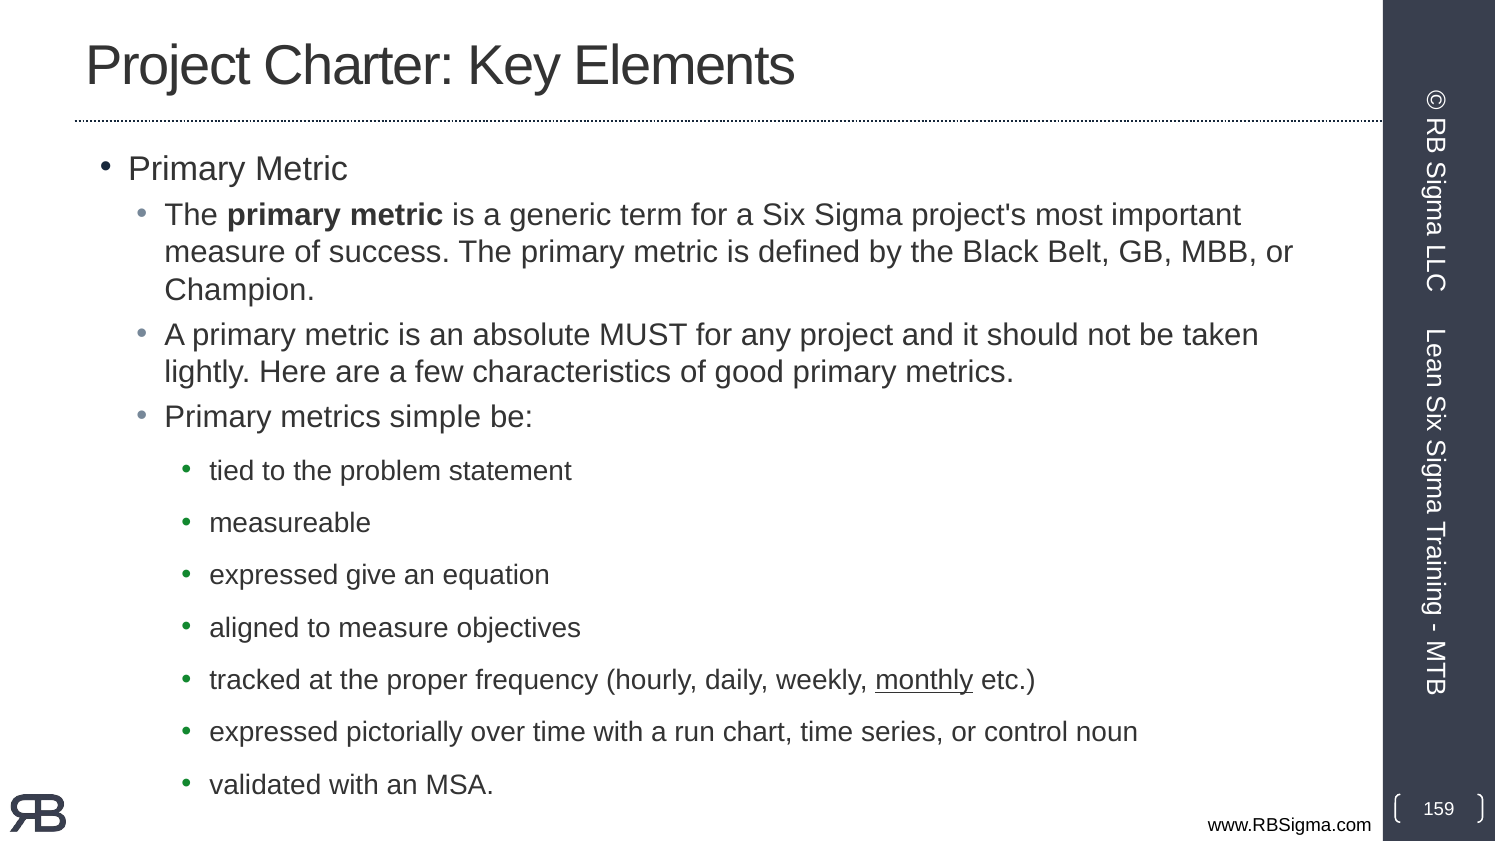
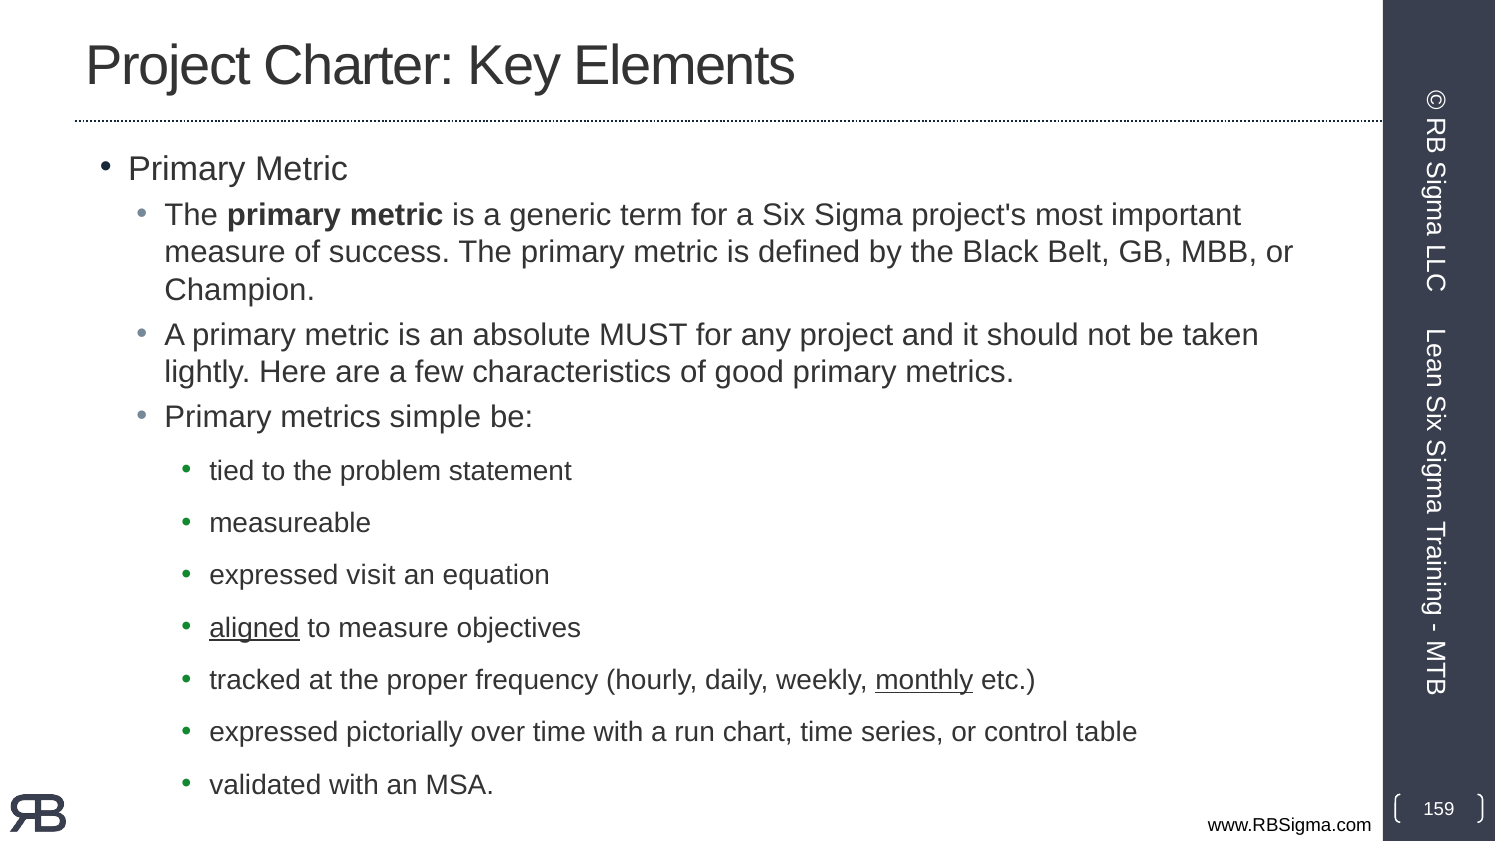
give: give -> visit
aligned underline: none -> present
noun: noun -> table
